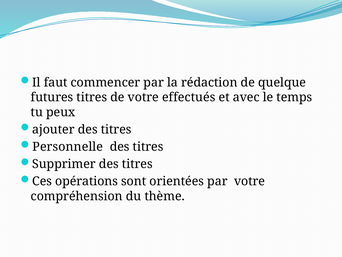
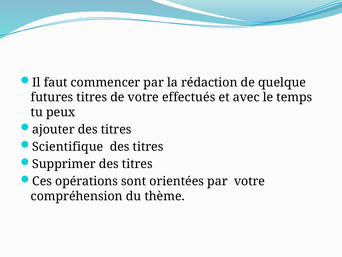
Personnelle: Personnelle -> Scientifique
